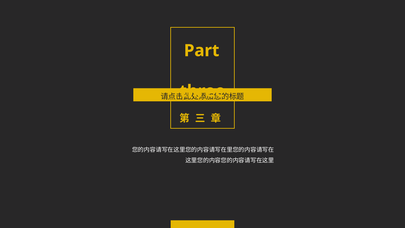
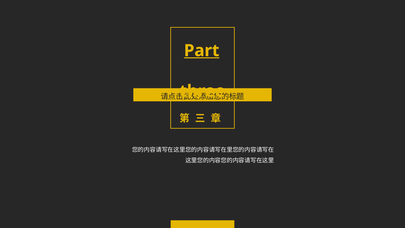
Part underline: none -> present
